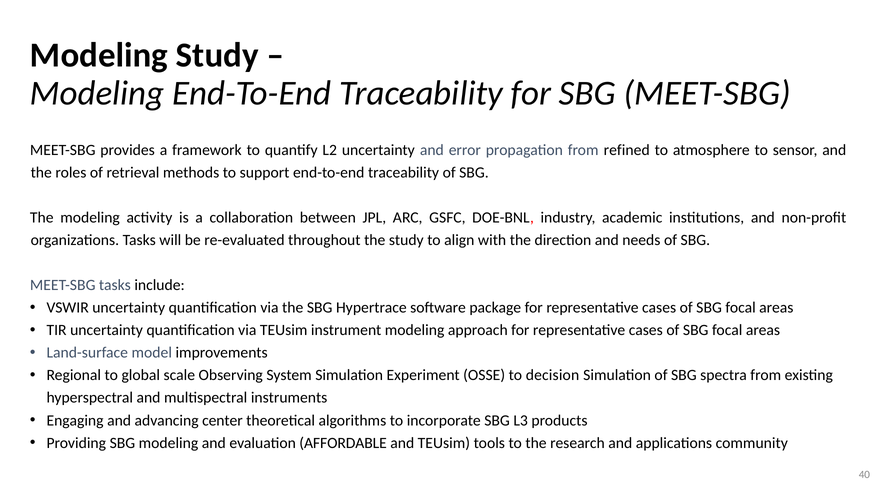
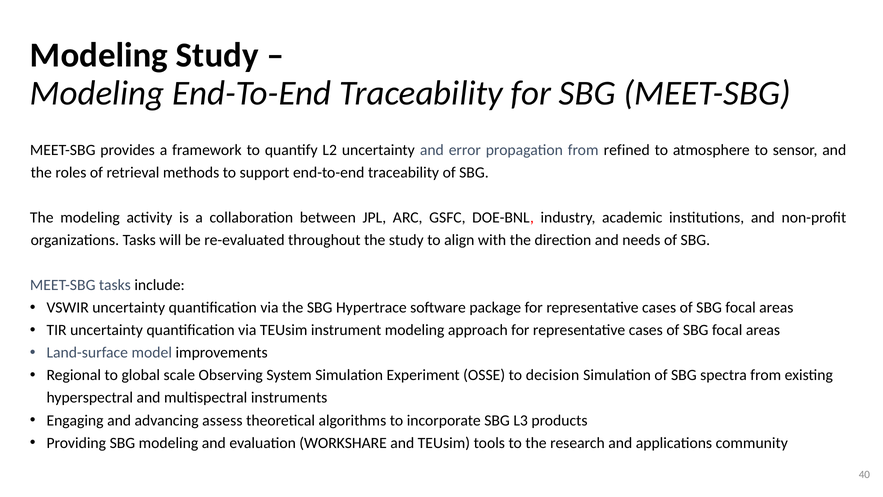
center: center -> assess
AFFORDABLE: AFFORDABLE -> WORKSHARE
